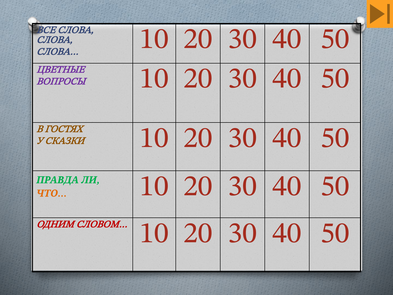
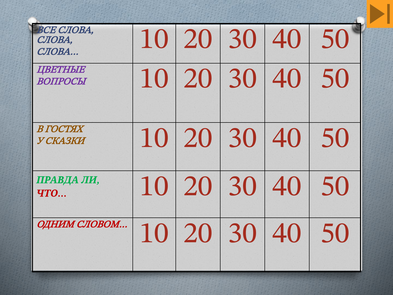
ЧТО… colour: orange -> red
